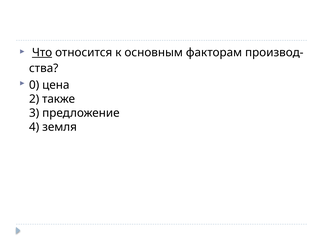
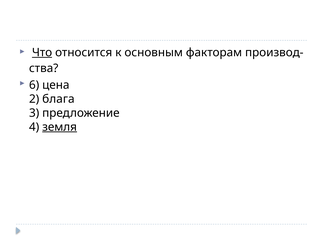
0: 0 -> 6
также: также -> блага
земля underline: none -> present
